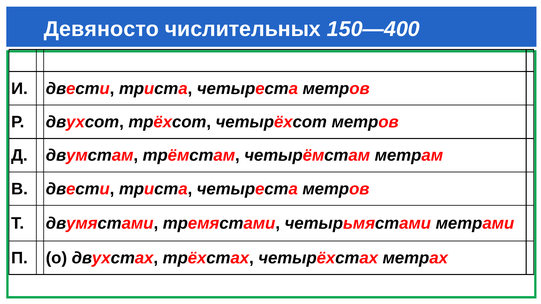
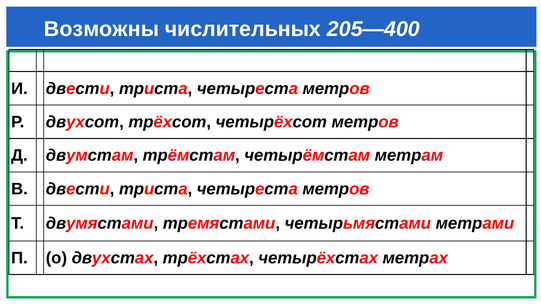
Девяносто: Девяносто -> Возможны
150—400: 150—400 -> 205—400
